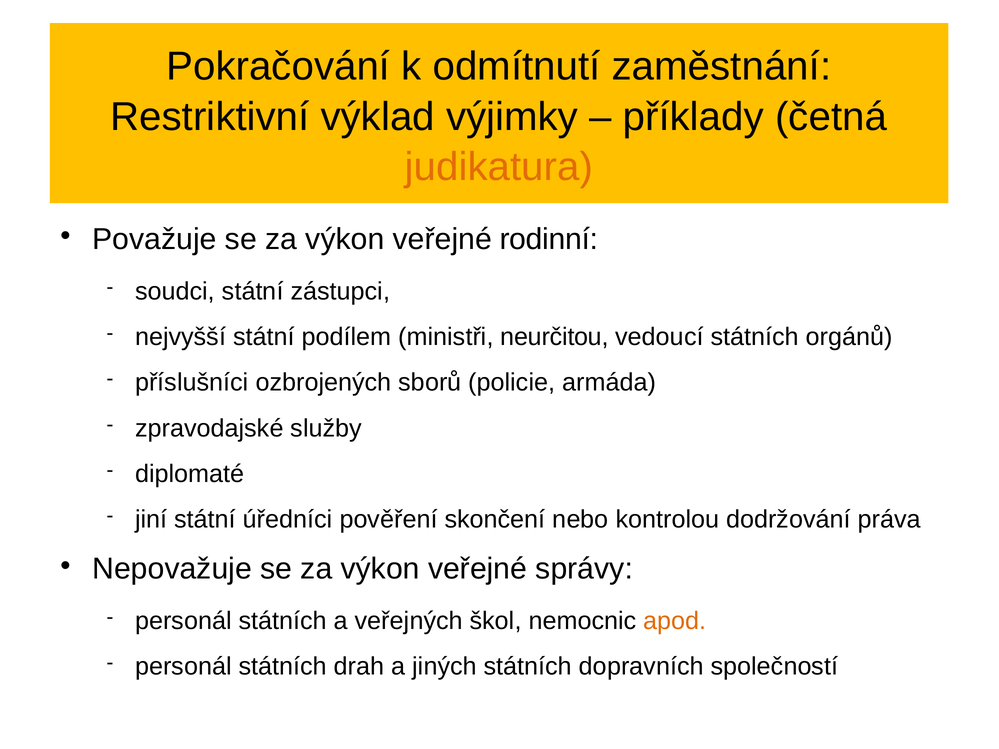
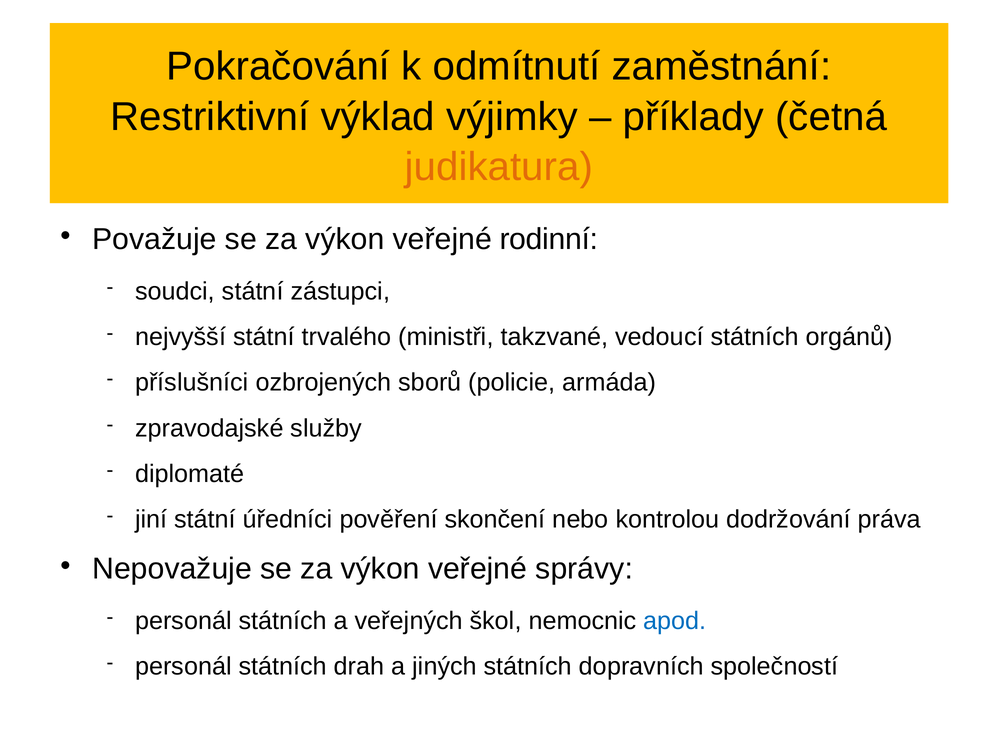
podílem: podílem -> trvalého
neurčitou: neurčitou -> takzvané
apod colour: orange -> blue
